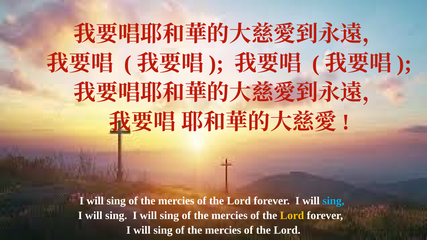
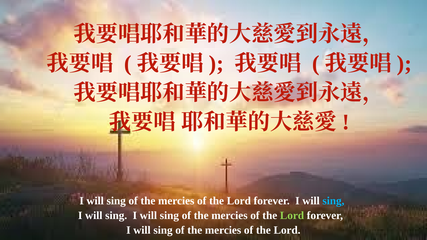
Lord at (292, 216) colour: yellow -> light green
